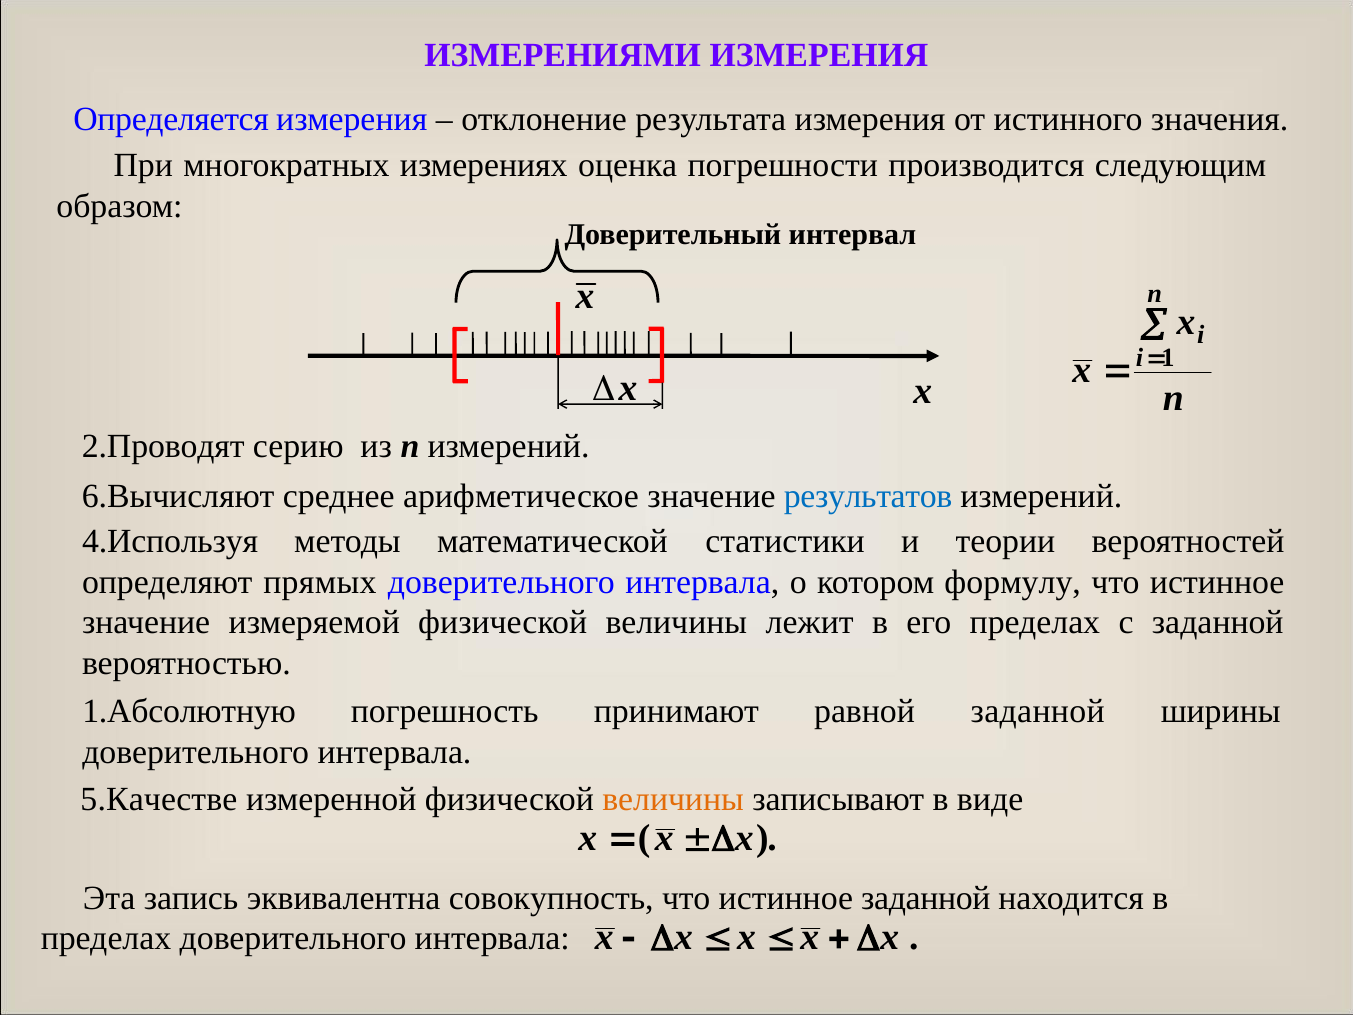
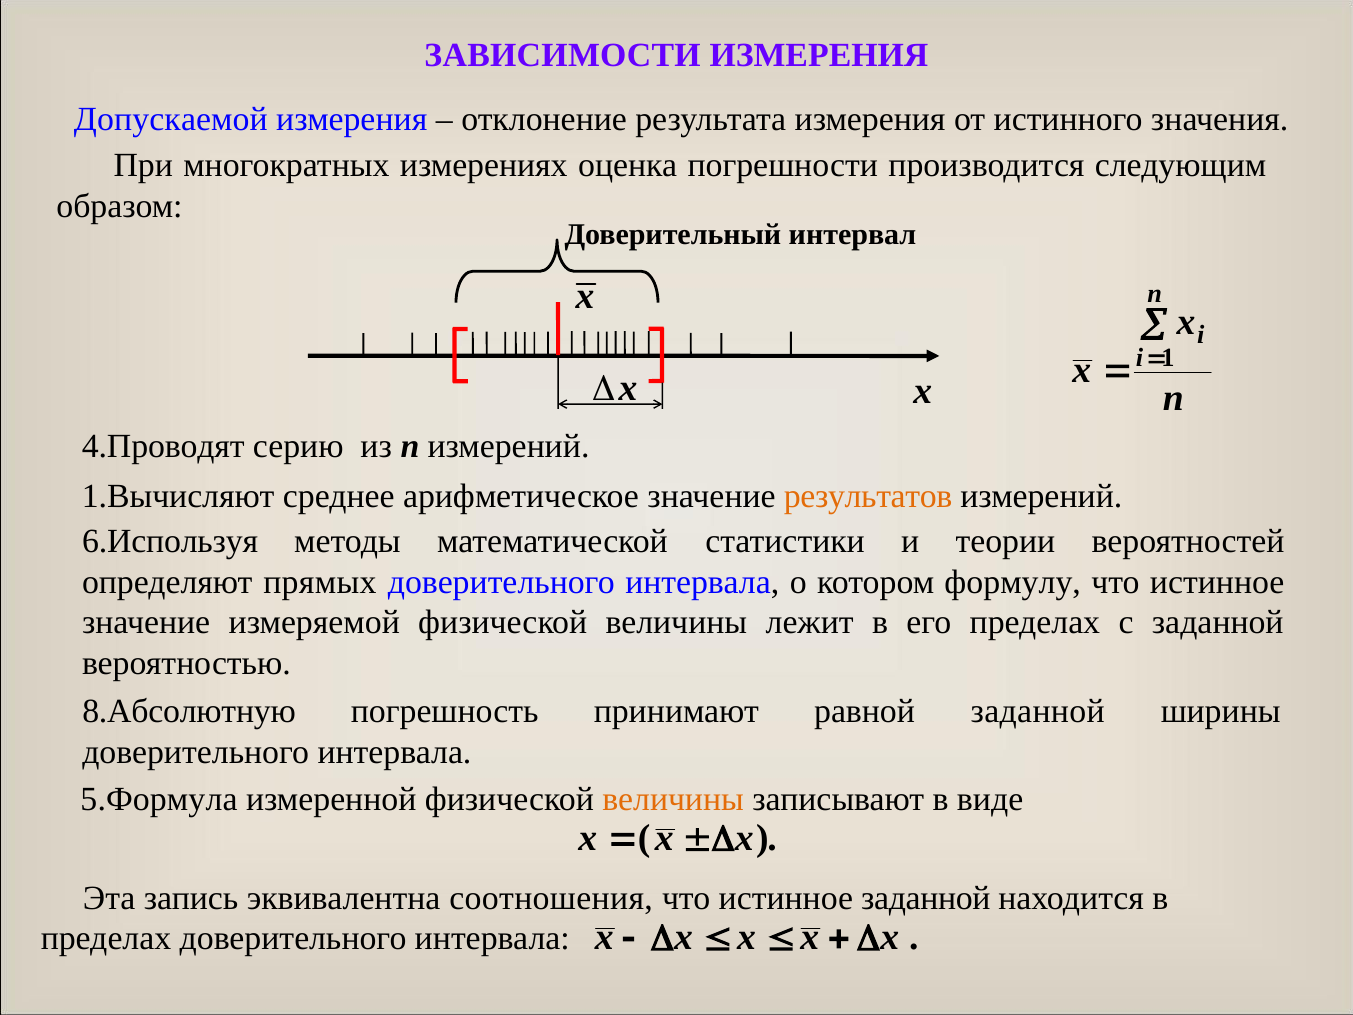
ИЗМЕРЕНИЯМИ: ИЗМЕРЕНИЯМИ -> ЗАВИСИМОСТИ
Определяется: Определяется -> Допускаемой
2.Проводят: 2.Проводят -> 4.Проводят
6.Вычисляют: 6.Вычисляют -> 1.Вычисляют
результатов colour: blue -> orange
4.Используя: 4.Используя -> 6.Используя
1.Абсолютную: 1.Абсолютную -> 8.Абсолютную
5.Качестве: 5.Качестве -> 5.Формула
совокупность: совокупность -> соотношения
